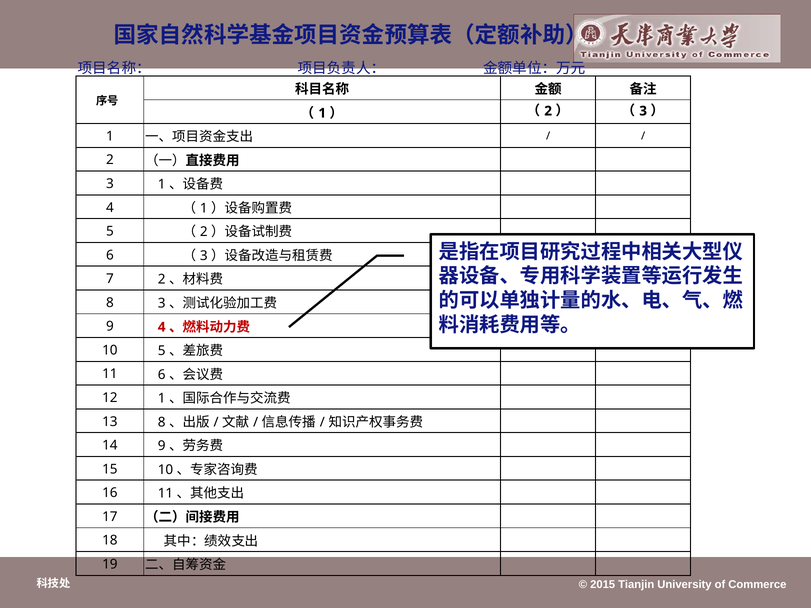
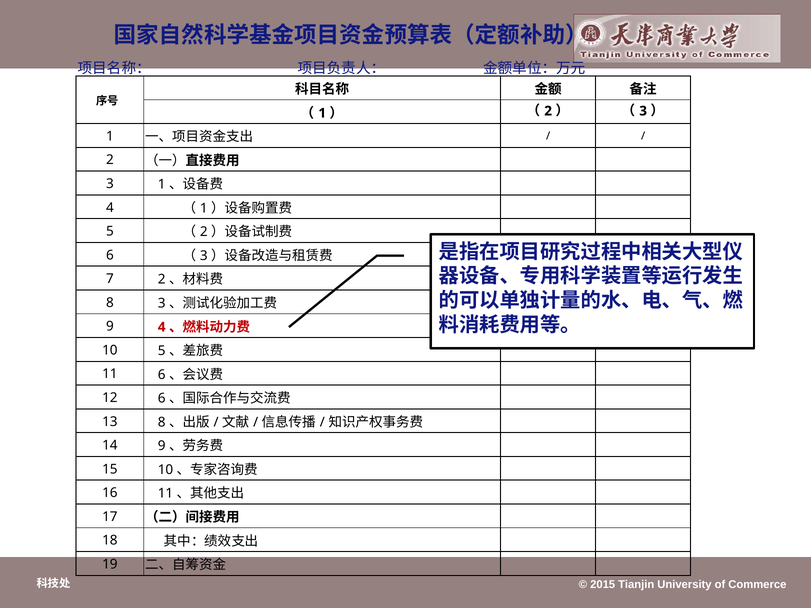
12 1: 1 -> 6
